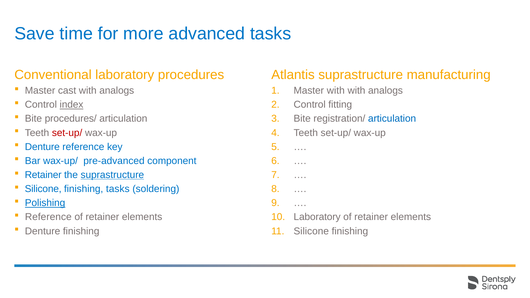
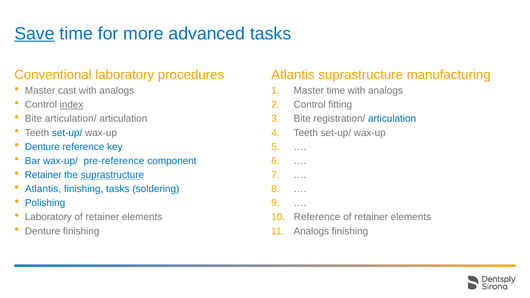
Save underline: none -> present
Master with: with -> time
procedures/: procedures/ -> articulation/
set-up/ at (67, 133) colour: red -> blue
pre-advanced: pre-advanced -> pre-reference
Silicone at (43, 189): Silicone -> Atlantis
Polishing underline: present -> none
Reference at (48, 217): Reference -> Laboratory
Laboratory at (317, 217): Laboratory -> Reference
Silicone at (311, 231): Silicone -> Analogs
